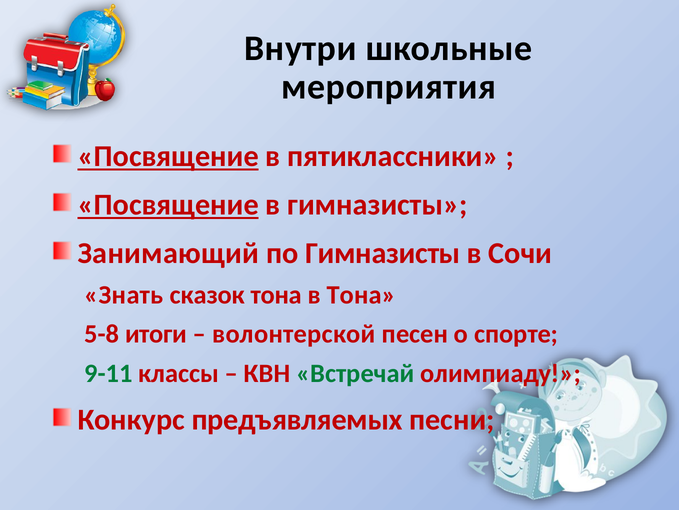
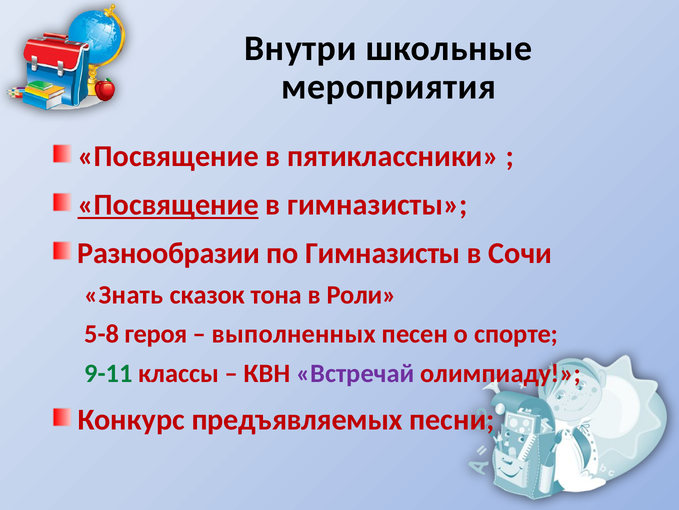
Посвящение at (168, 156) underline: present -> none
Занимающий: Занимающий -> Разнообразии
в Тона: Тона -> Роли
итоги: итоги -> героя
волонтерской: волонтерской -> выполненных
Встречай colour: green -> purple
